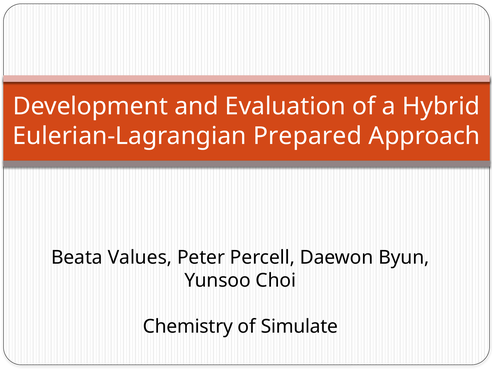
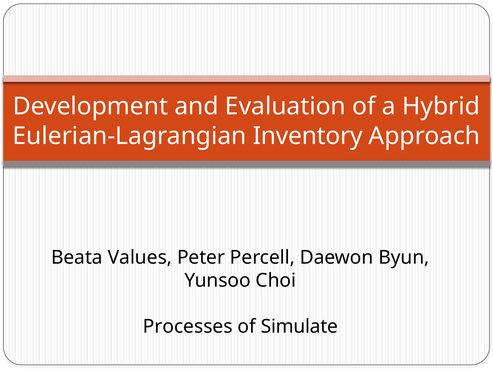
Prepared: Prepared -> Inventory
Chemistry: Chemistry -> Processes
